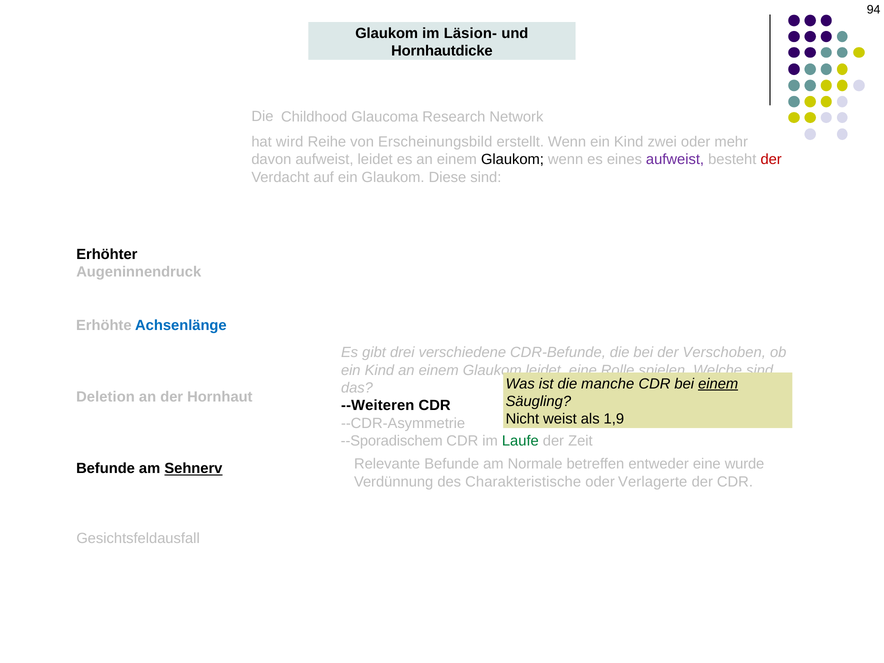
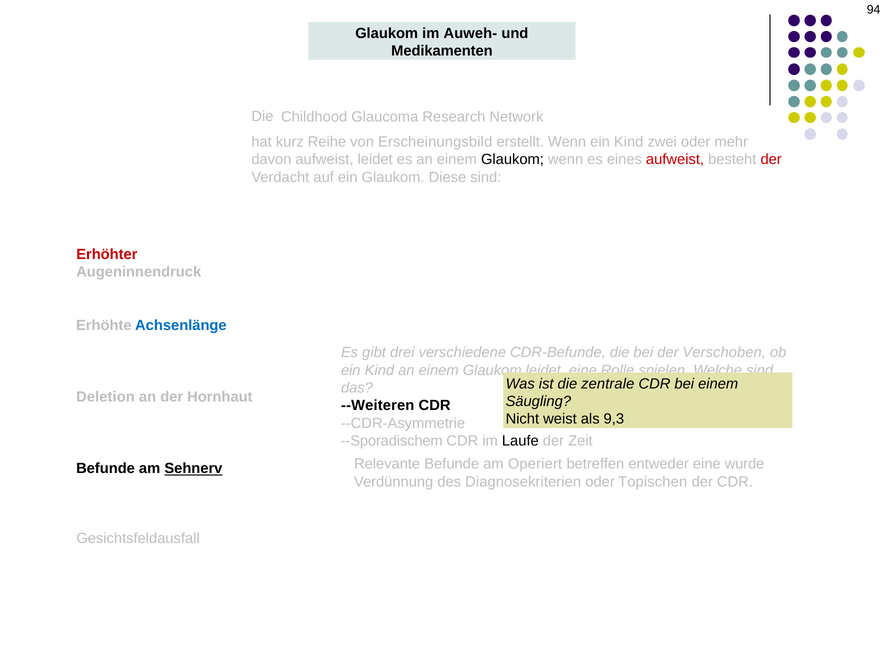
Läsion-: Läsion- -> Auweh-
Hornhautdicke: Hornhautdicke -> Medikamenten
wird: wird -> kurz
aufweist at (675, 160) colour: purple -> red
Erhöhter colour: black -> red
manche: manche -> zentrale
einem at (718, 384) underline: present -> none
1,9: 1,9 -> 9,3
Laufe colour: green -> black
Normale: Normale -> Operiert
Charakteristische: Charakteristische -> Diagnosekriterien
Verlagerte: Verlagerte -> Topischen
